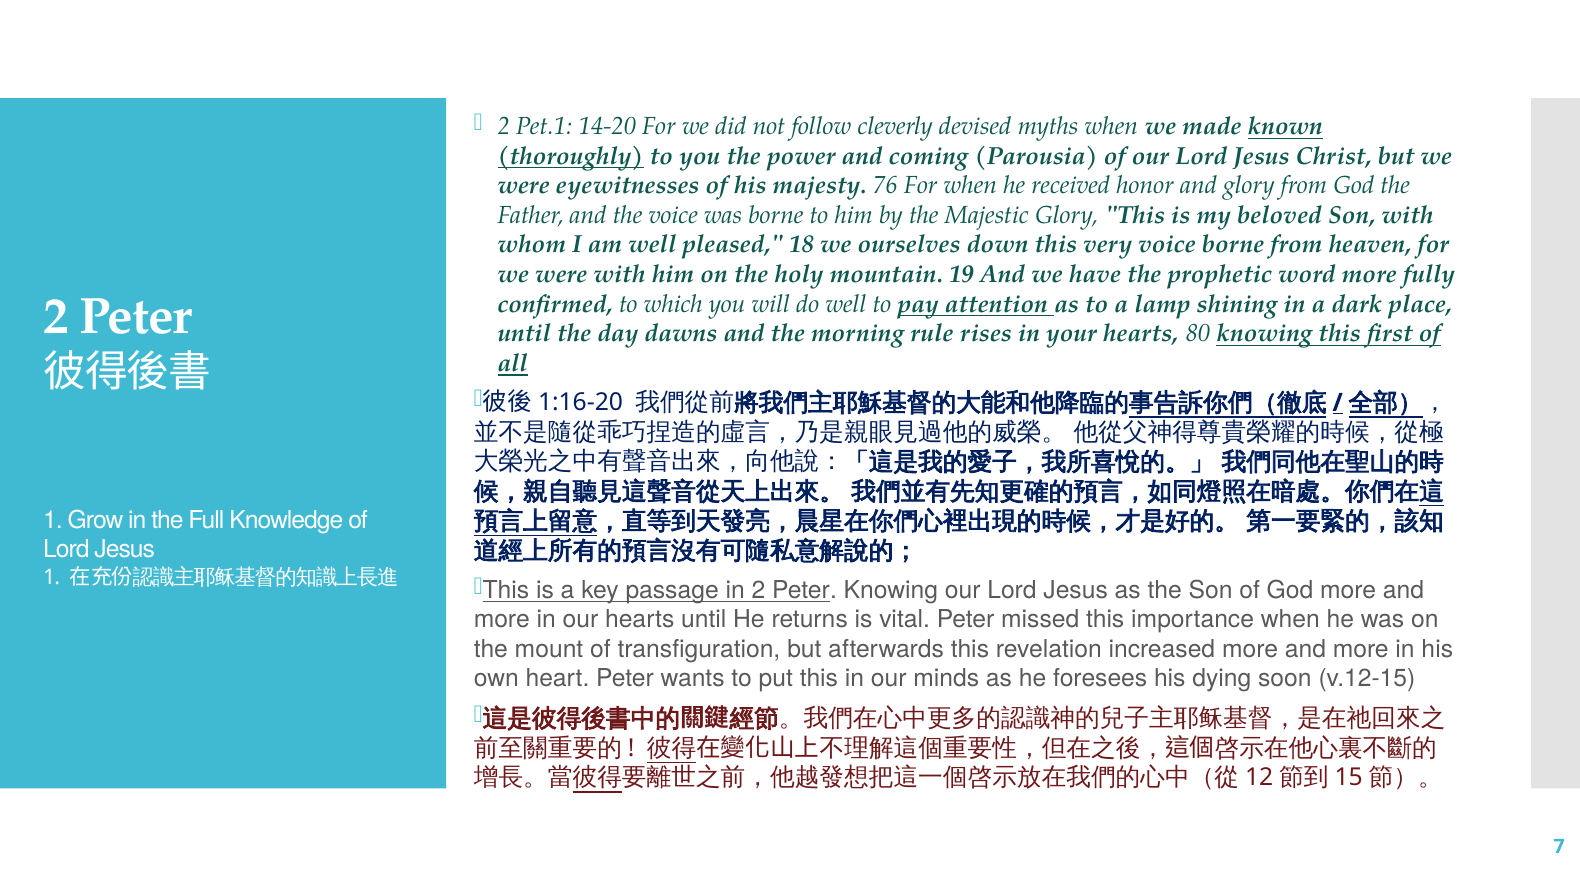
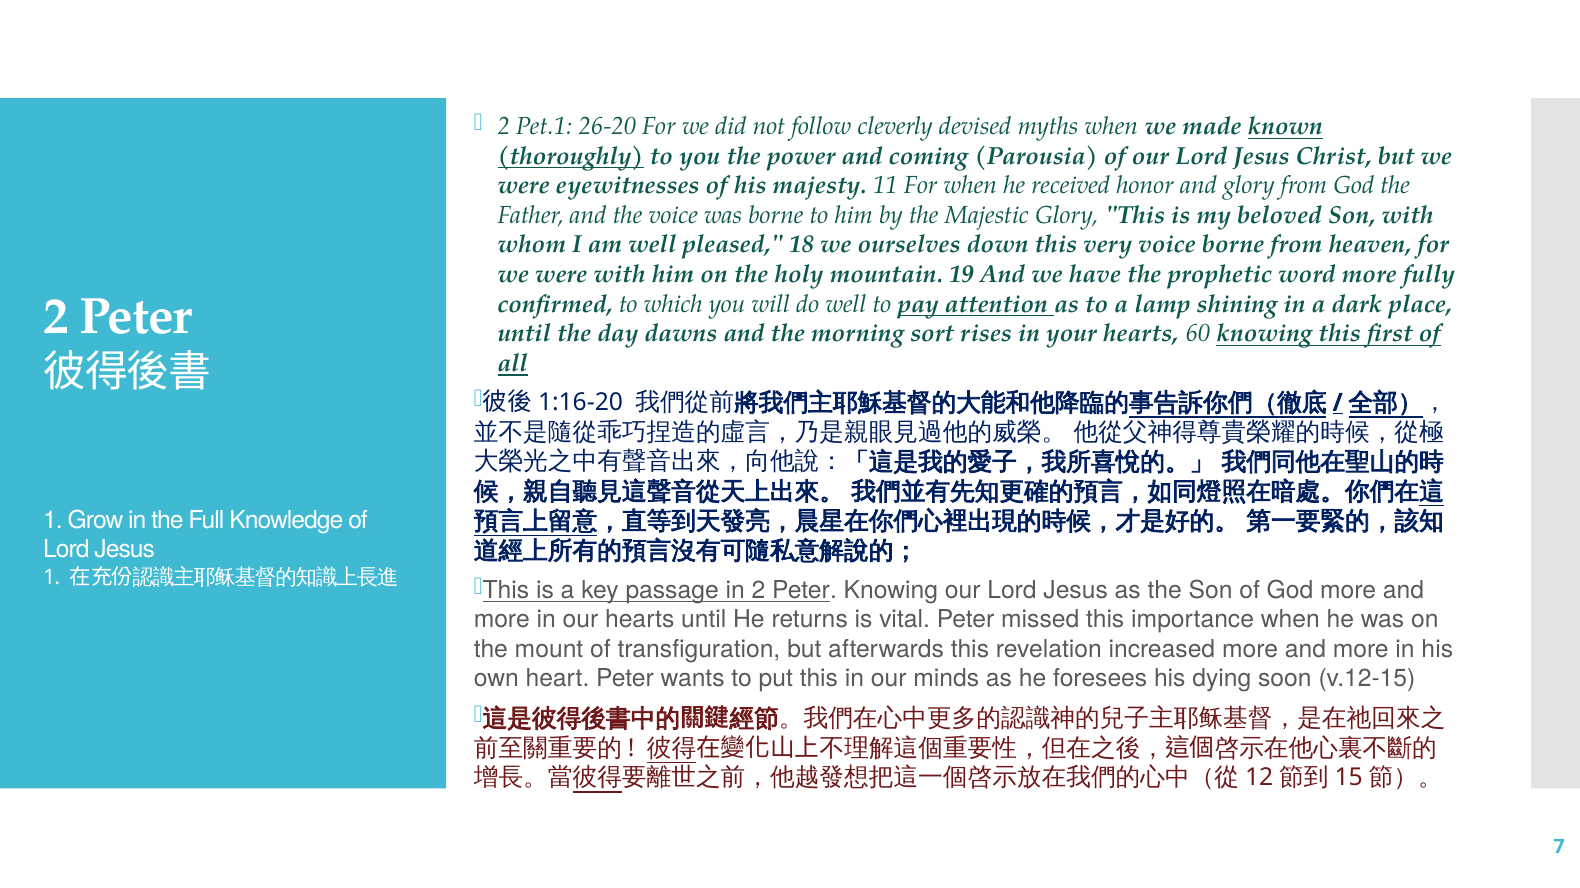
14-20: 14-20 -> 26-20
76: 76 -> 11
rule: rule -> sort
80: 80 -> 60
